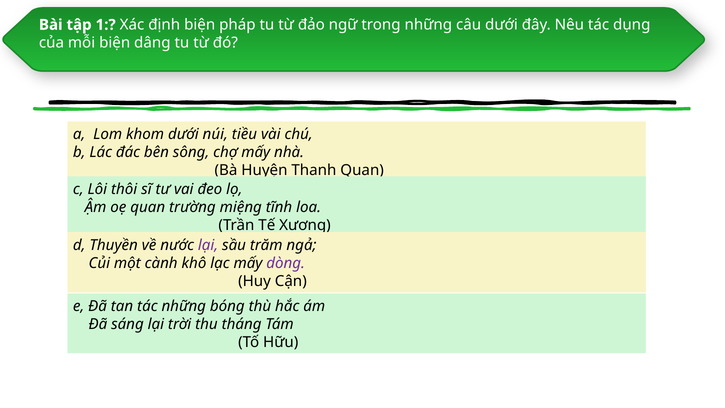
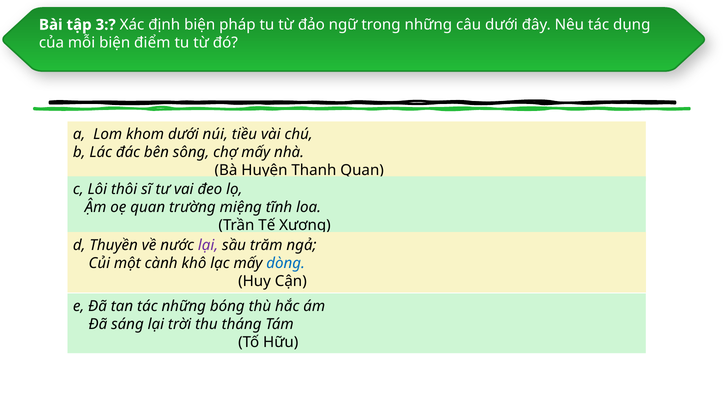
1: 1 -> 3
dâng: dâng -> điểm
dòng colour: purple -> blue
